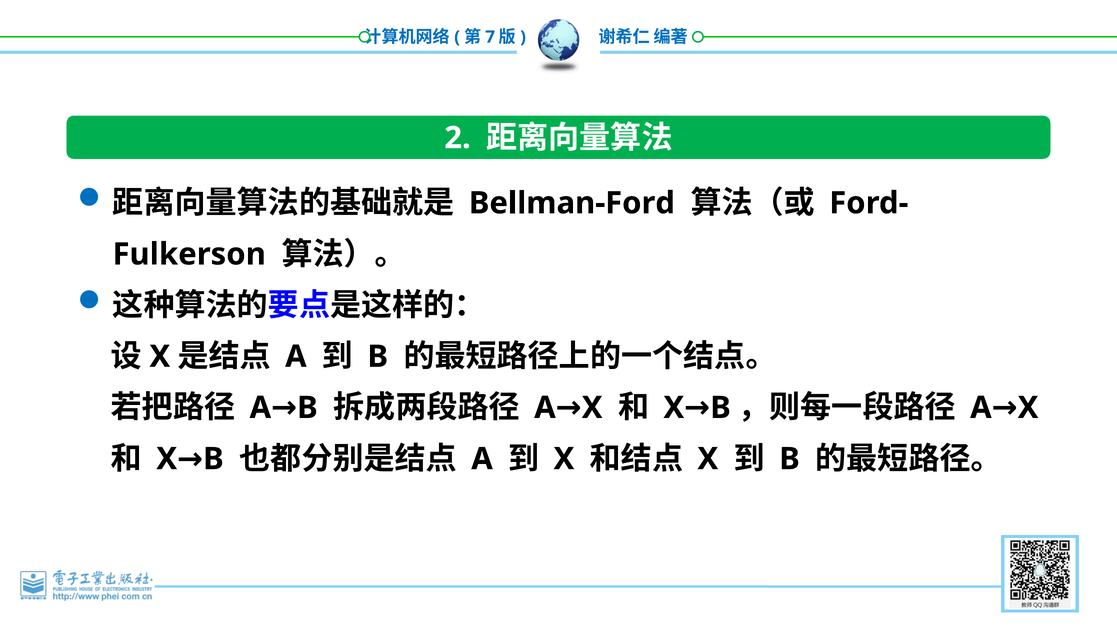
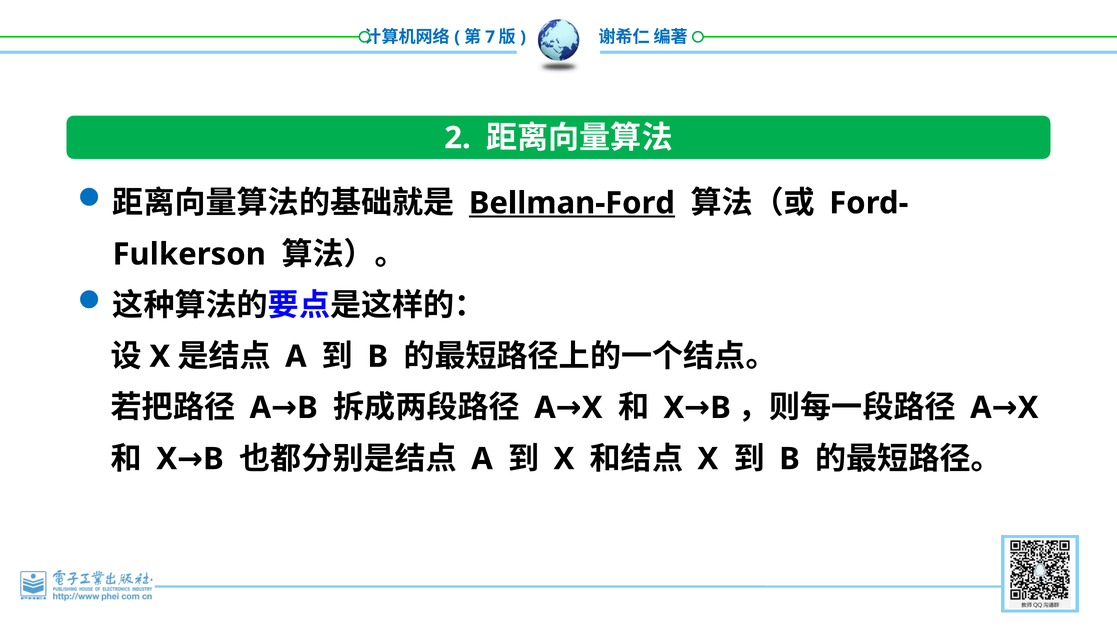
Bellman-Ford underline: none -> present
